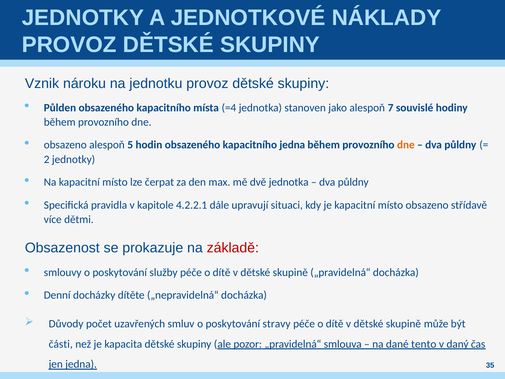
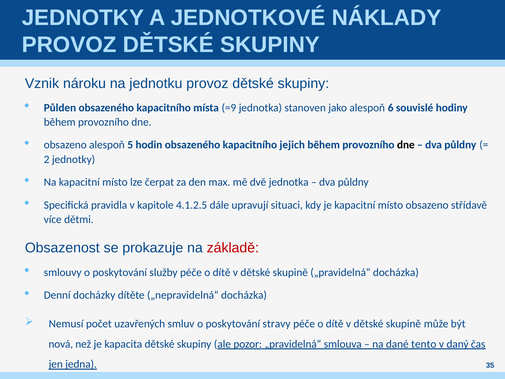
=4: =4 -> =9
7: 7 -> 6
kapacitního jedna: jedna -> jejich
dne at (406, 145) colour: orange -> black
4.2.2.1: 4.2.2.1 -> 4.1.2.5
Důvody: Důvody -> Nemusí
části: části -> nová
